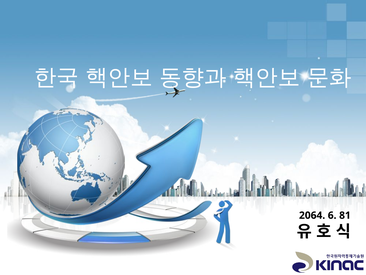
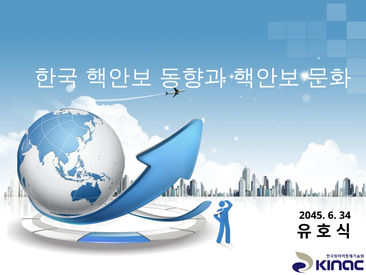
2064: 2064 -> 2045
81: 81 -> 34
